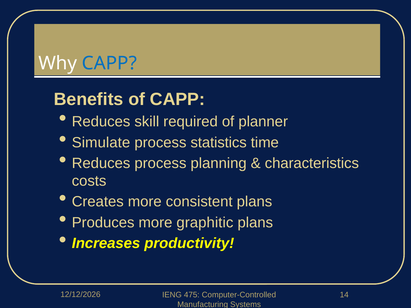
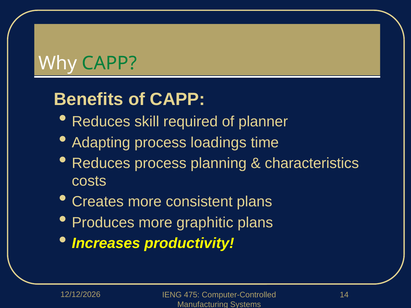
CAPP at (109, 63) colour: blue -> green
Simulate: Simulate -> Adapting
statistics: statistics -> loadings
